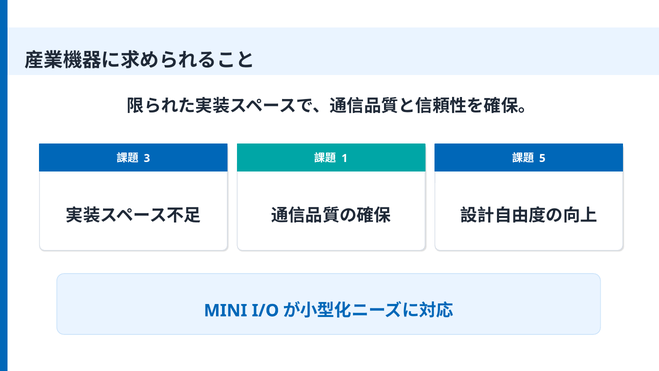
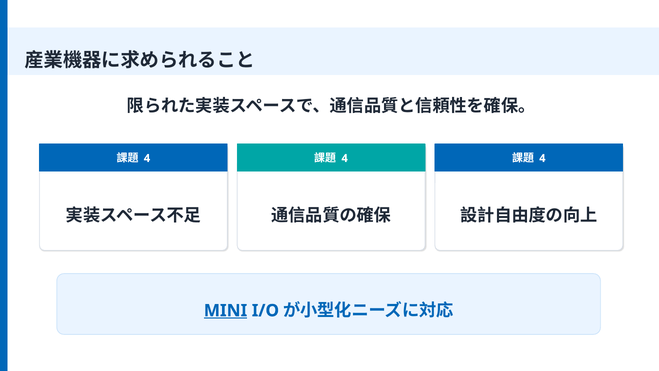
3 at (147, 158): 3 -> 4
1 at (345, 158): 1 -> 4
5 at (542, 158): 5 -> 4
MINI underline: none -> present
